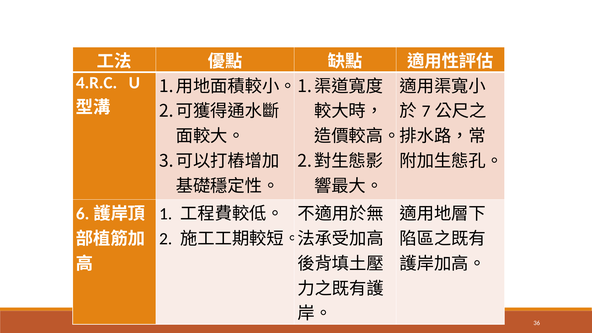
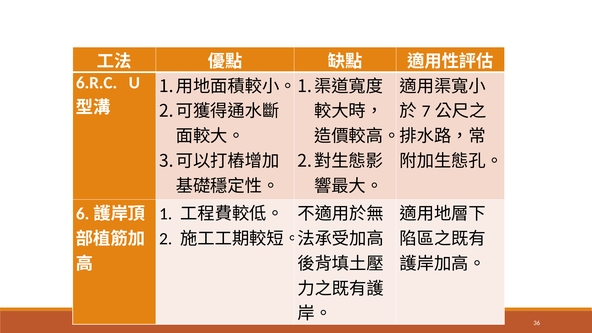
4.R.C: 4.R.C -> 6.R.C
